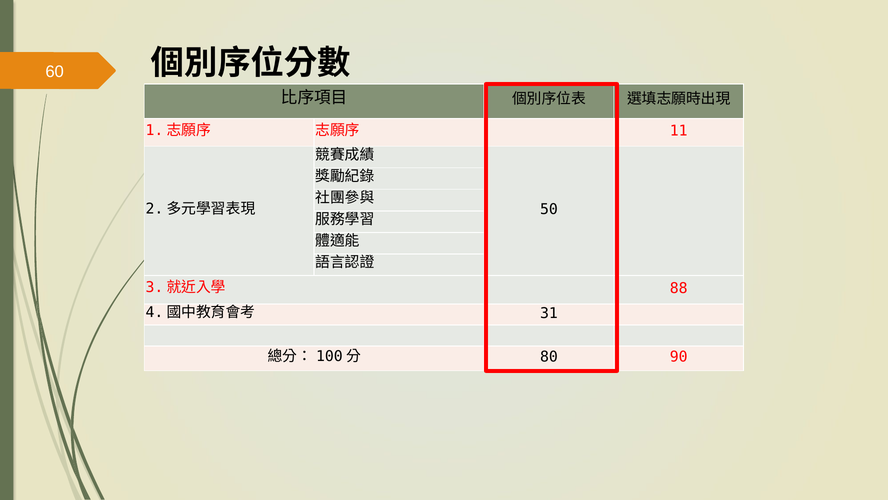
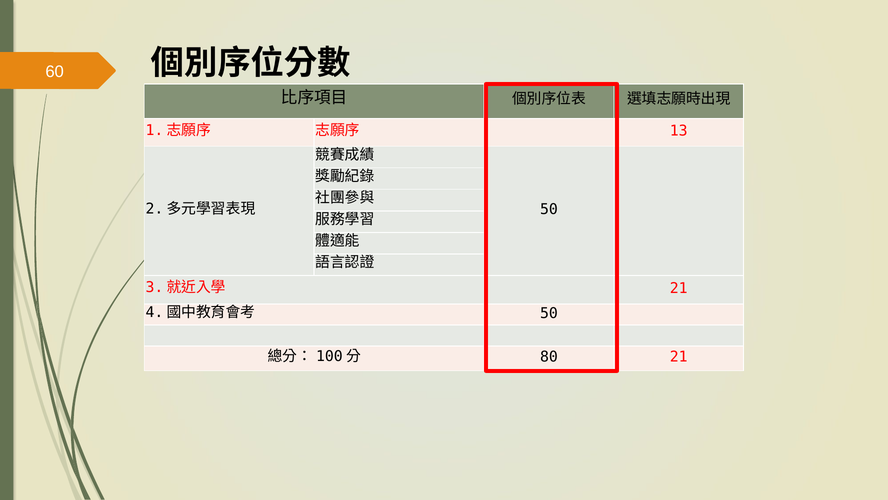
11: 11 -> 13
88 at (679, 288): 88 -> 21
31 at (549, 313): 31 -> 50
80 90: 90 -> 21
